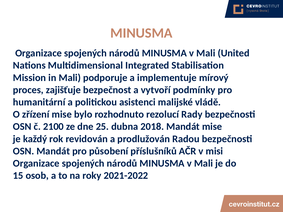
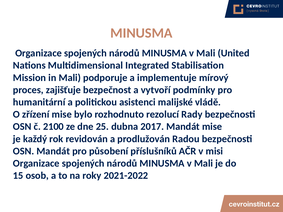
2018: 2018 -> 2017
